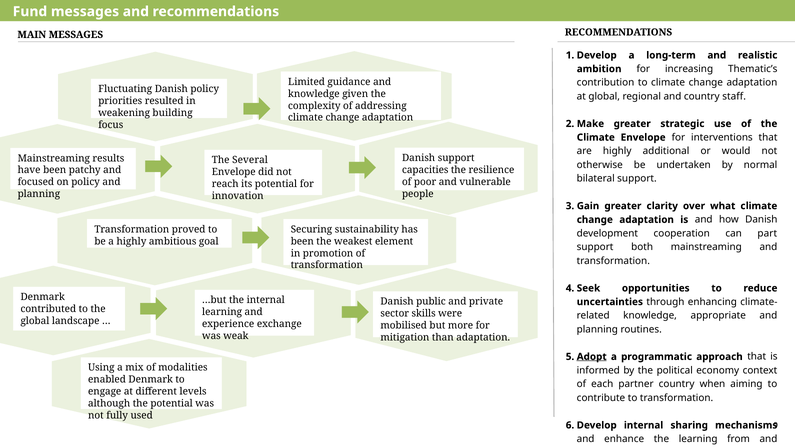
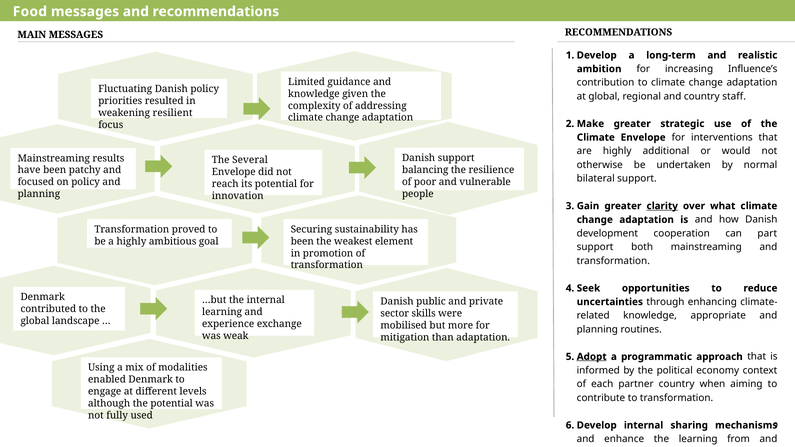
Fund: Fund -> Food
Thematic’s: Thematic’s -> Influence’s
building: building -> resilient
capacities: capacities -> balancing
clarity underline: none -> present
